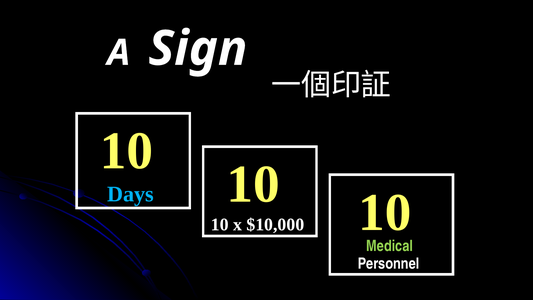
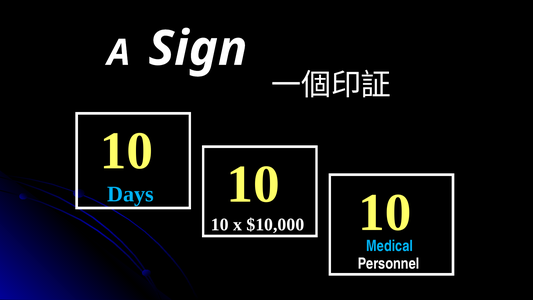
Medical colour: light green -> light blue
